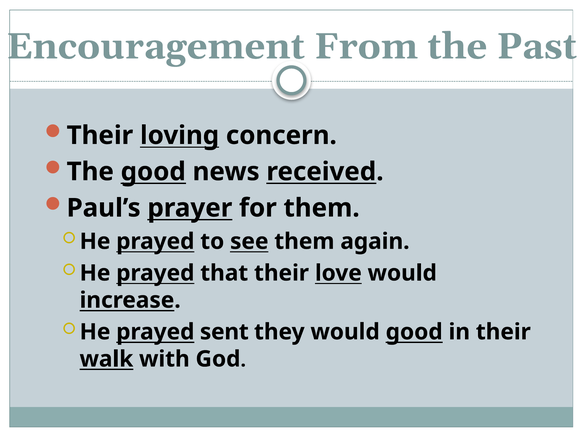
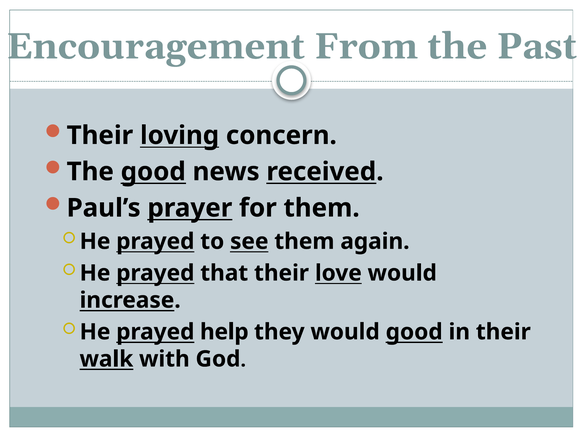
sent: sent -> help
